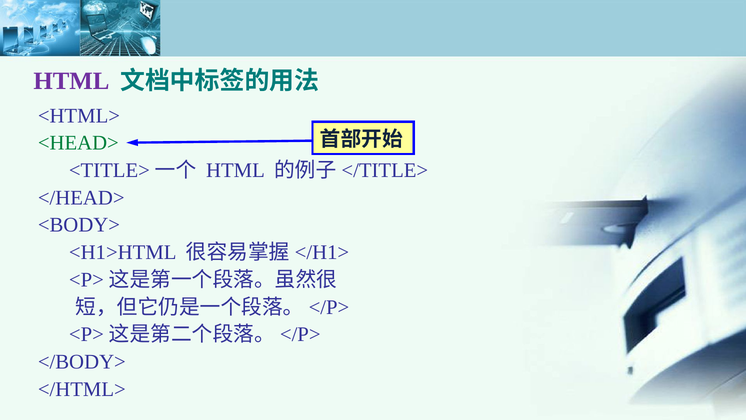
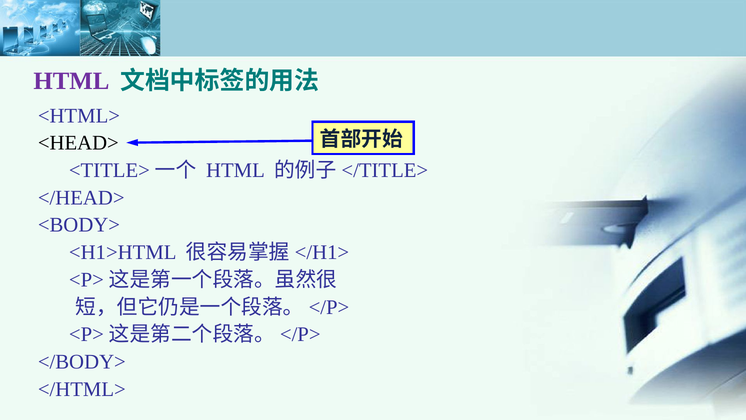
<HEAD> colour: green -> black
